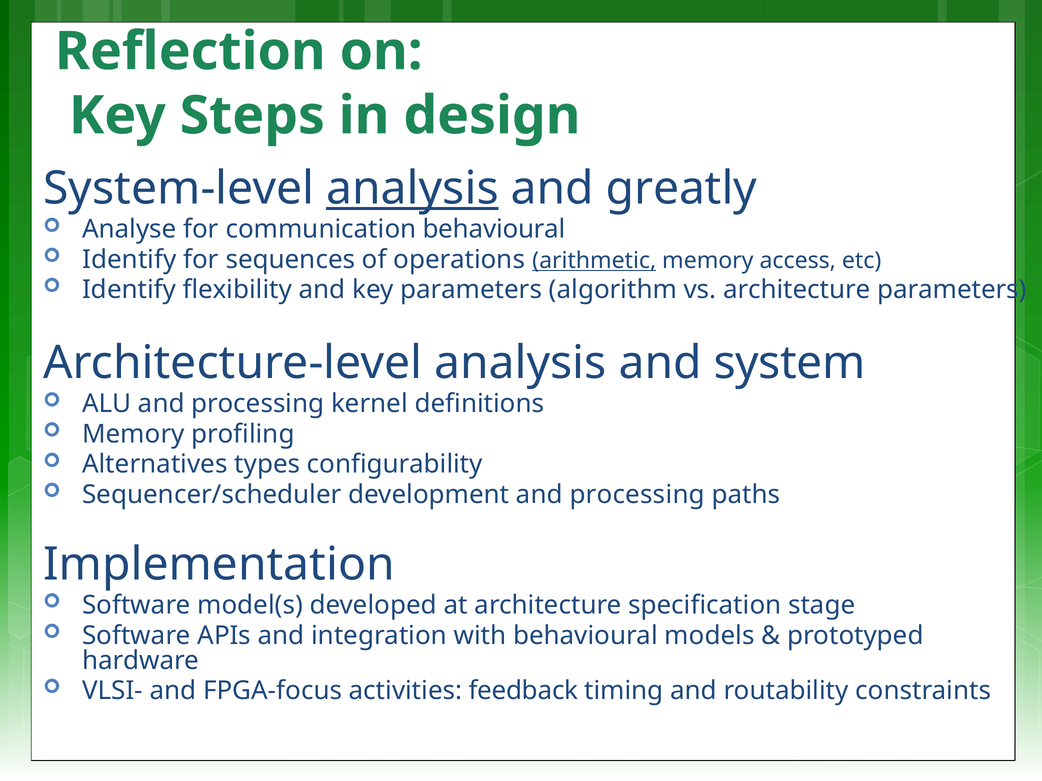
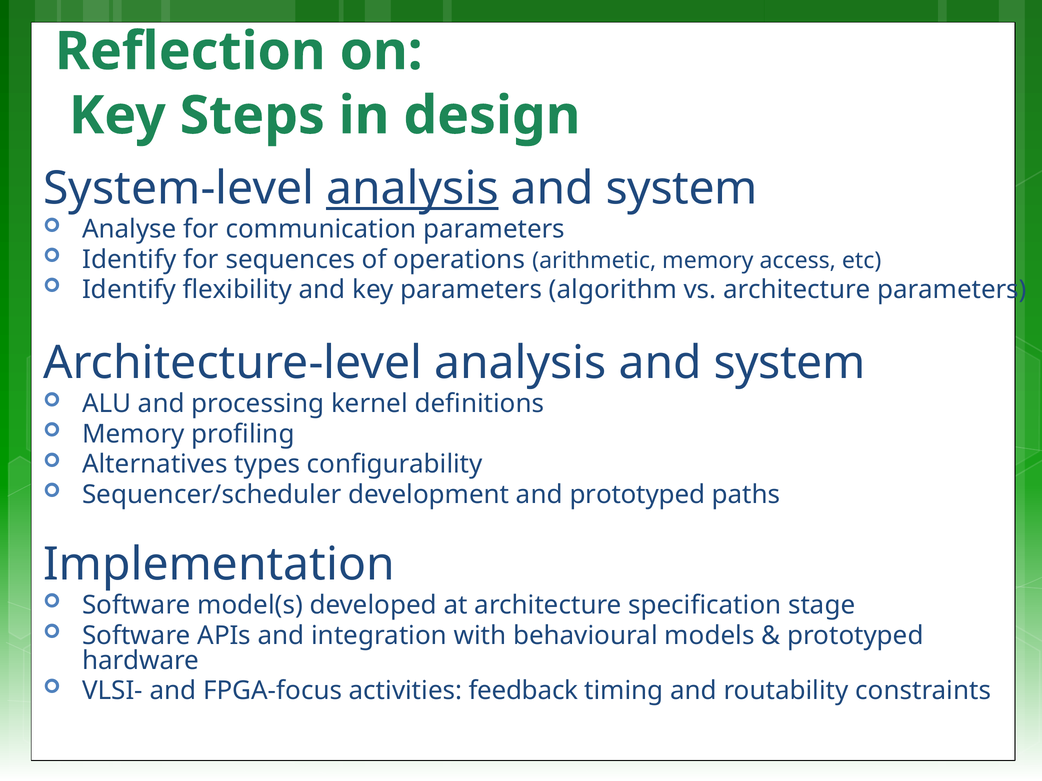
greatly at (681, 189): greatly -> system
communication behavioural: behavioural -> parameters
arithmetic underline: present -> none
development and processing: processing -> prototyped
